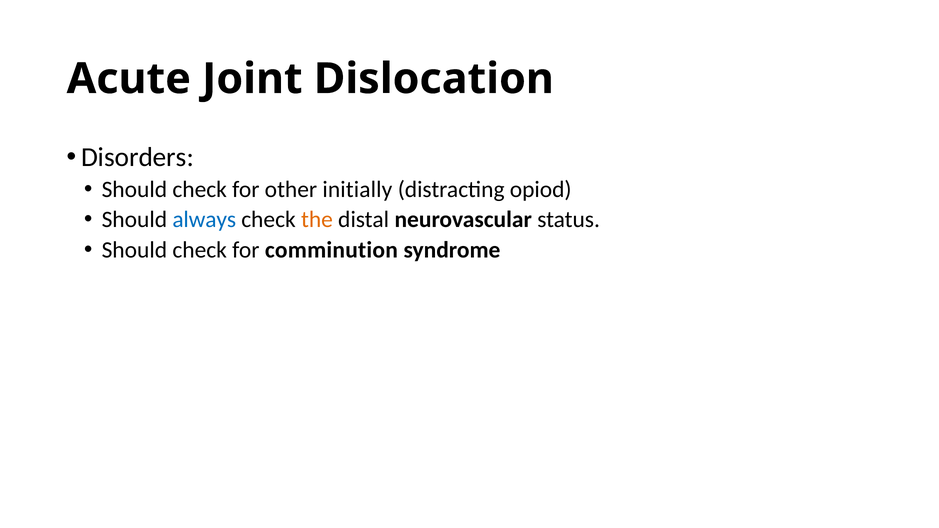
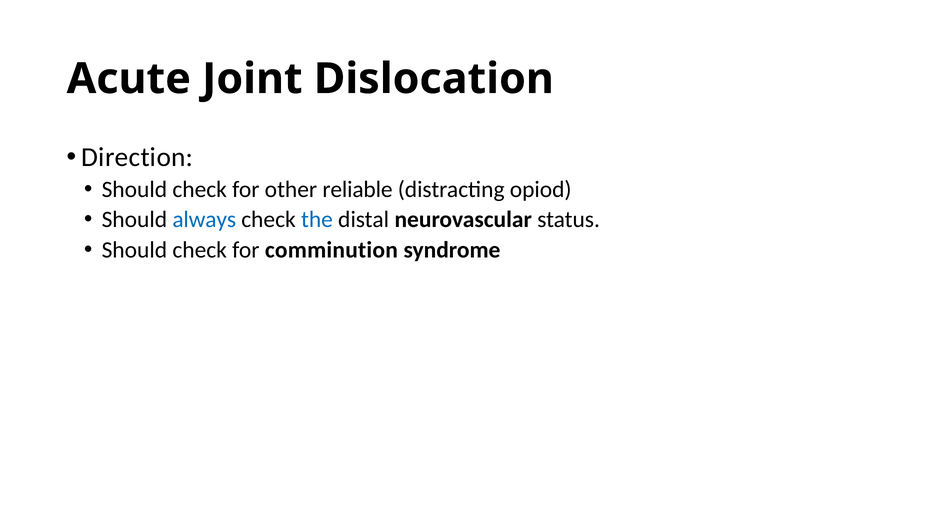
Disorders: Disorders -> Direction
initially: initially -> reliable
the colour: orange -> blue
